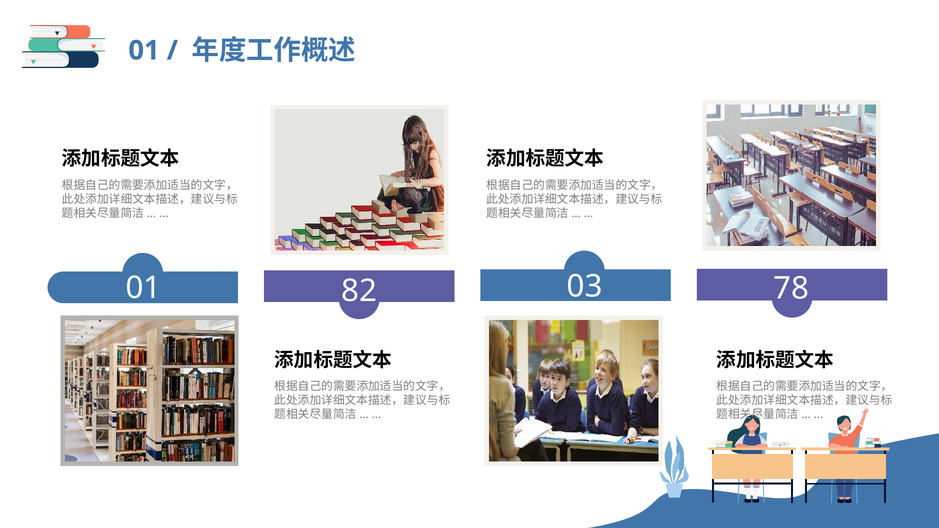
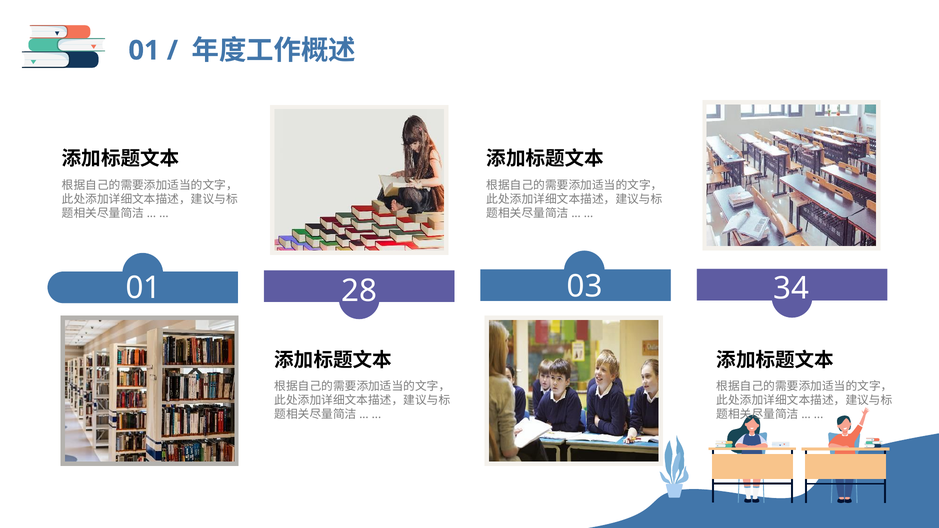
82: 82 -> 28
78: 78 -> 34
